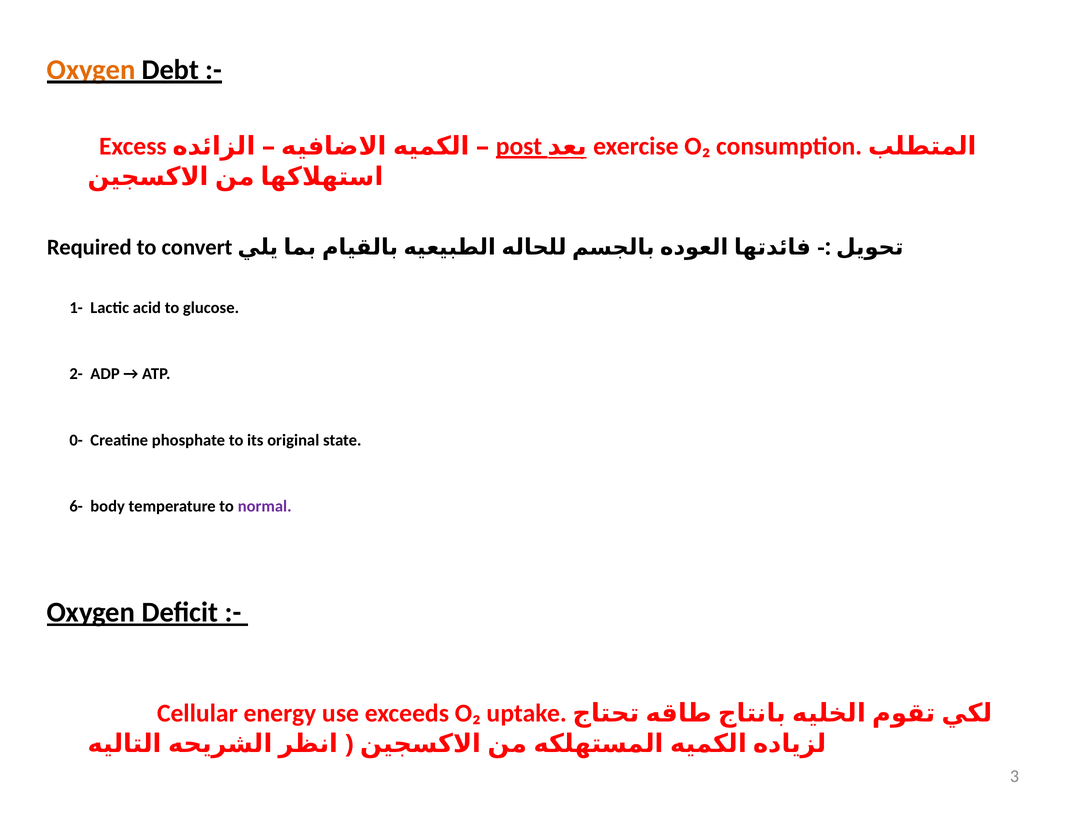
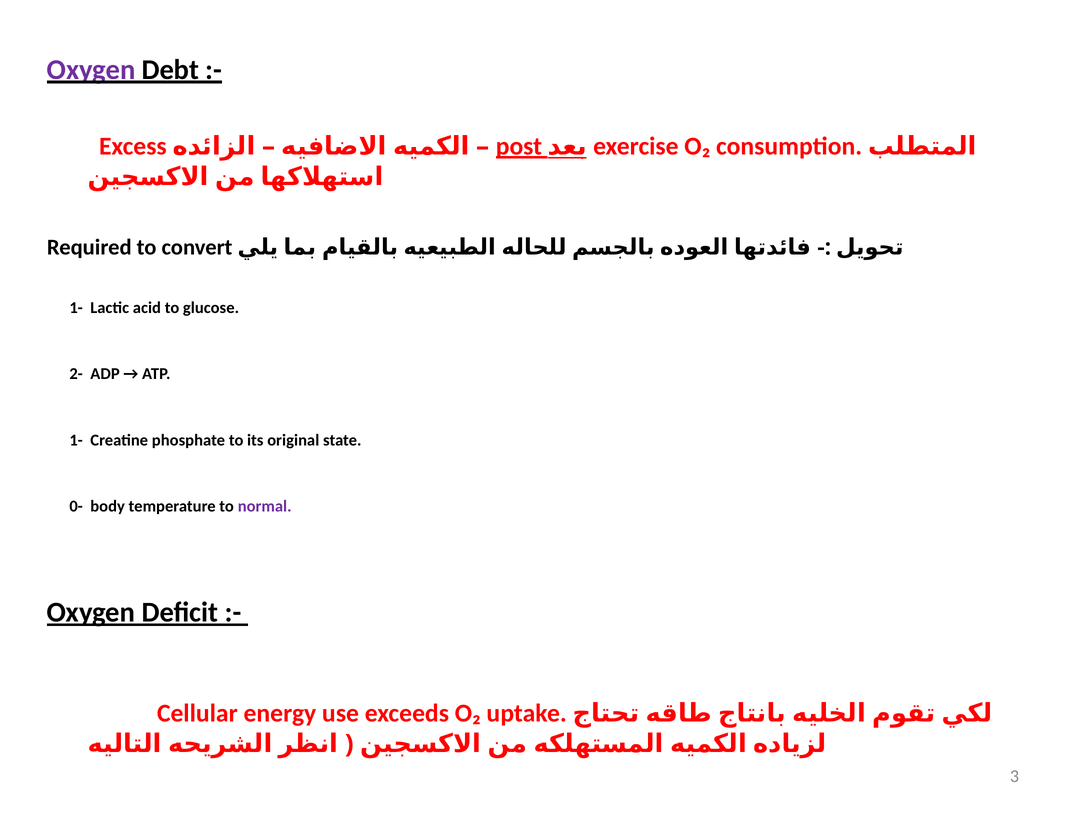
Oxygen at (91, 70) colour: orange -> purple
0- at (76, 440): 0- -> 1-
6-: 6- -> 0-
